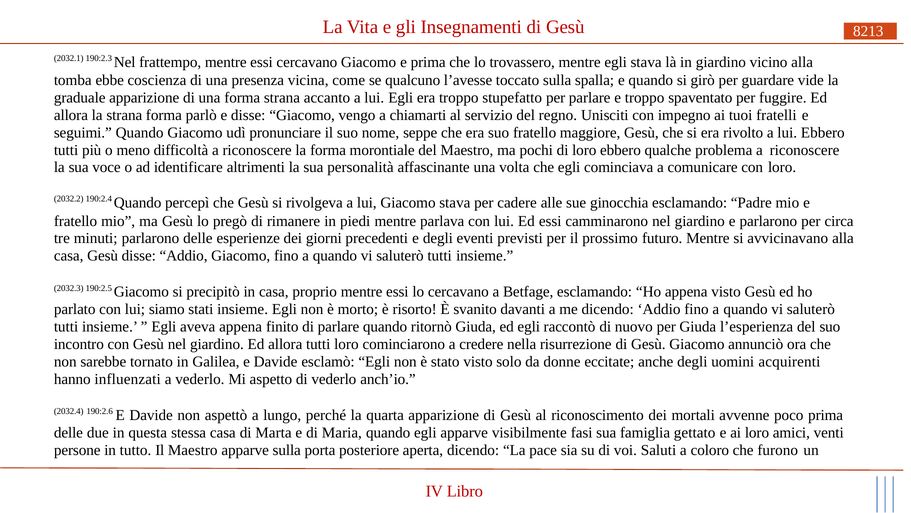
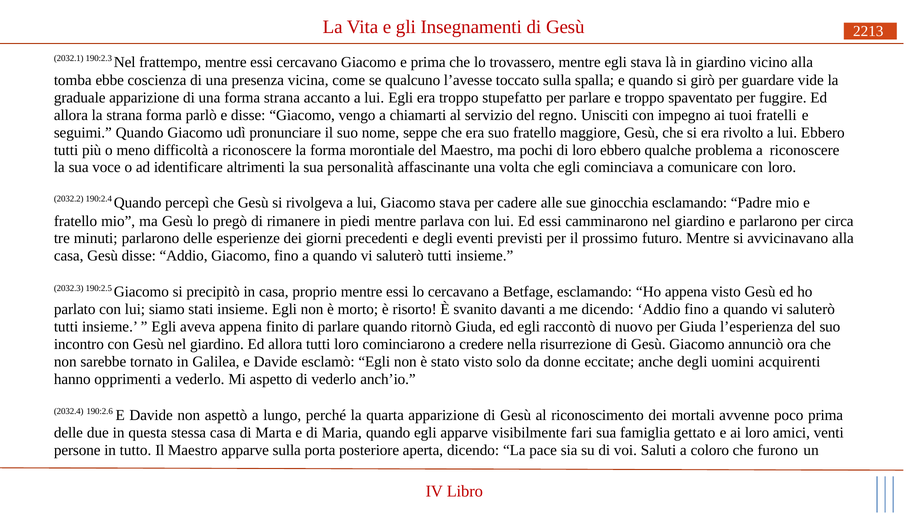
8213: 8213 -> 2213
influenzati: influenzati -> opprimenti
fasi: fasi -> fari
